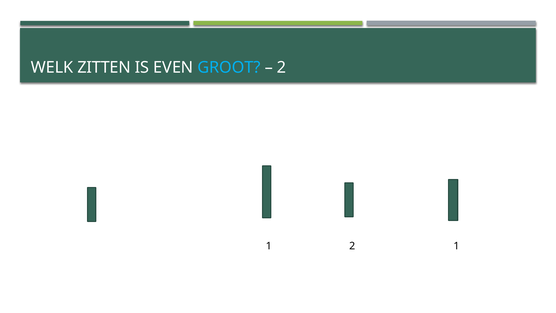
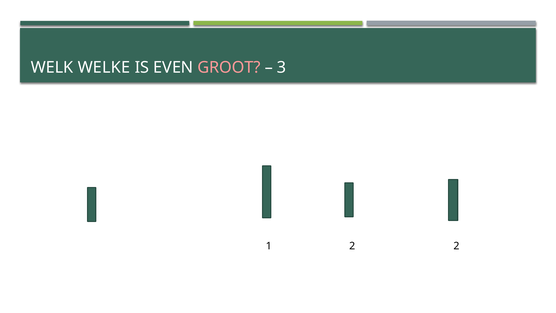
ZITTEN: ZITTEN -> WELKE
GROOT colour: light blue -> pink
2 at (282, 68): 2 -> 3
1 2 1: 1 -> 2
